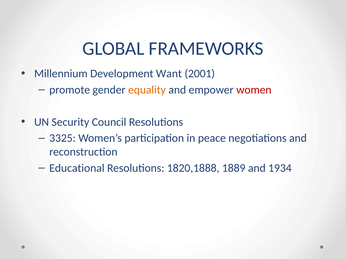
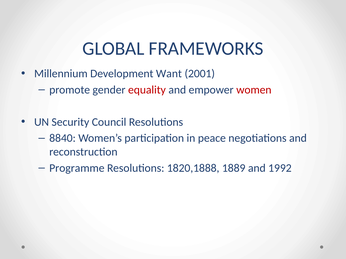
equality colour: orange -> red
3325: 3325 -> 8840
Educational: Educational -> Programme
1934: 1934 -> 1992
